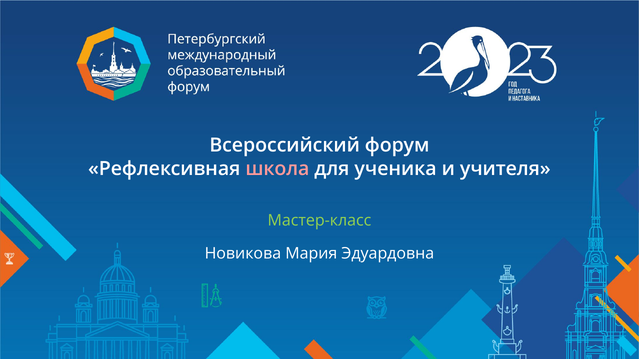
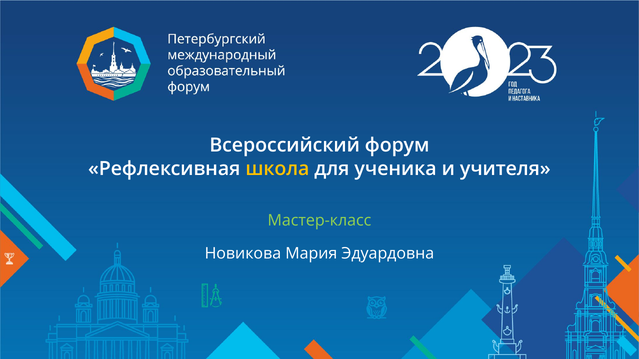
школа colour: pink -> yellow
